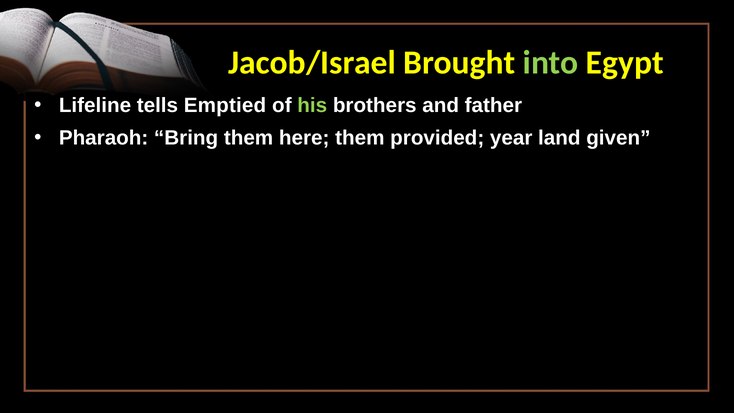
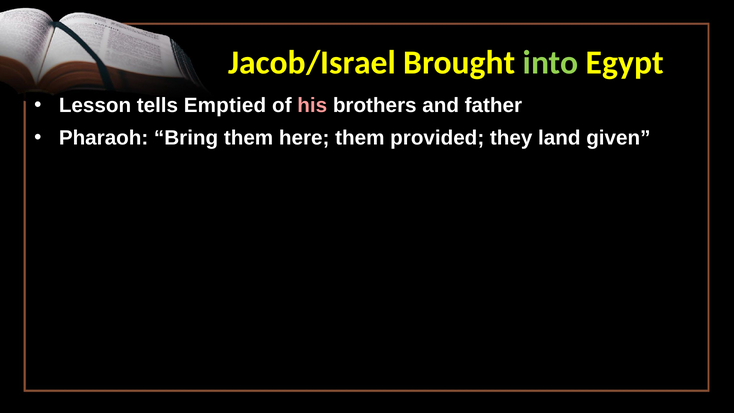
Lifeline: Lifeline -> Lesson
his colour: light green -> pink
year: year -> they
